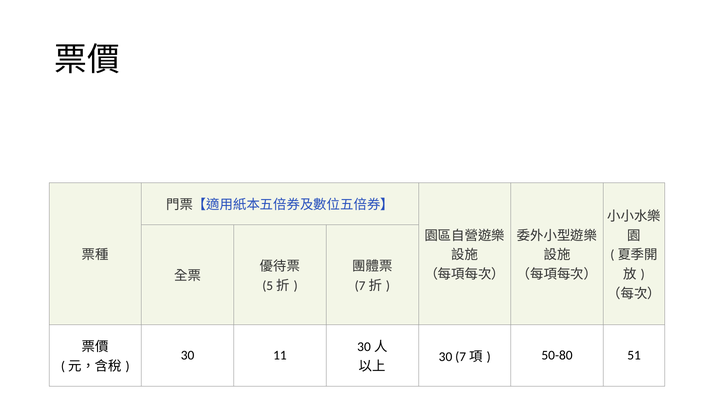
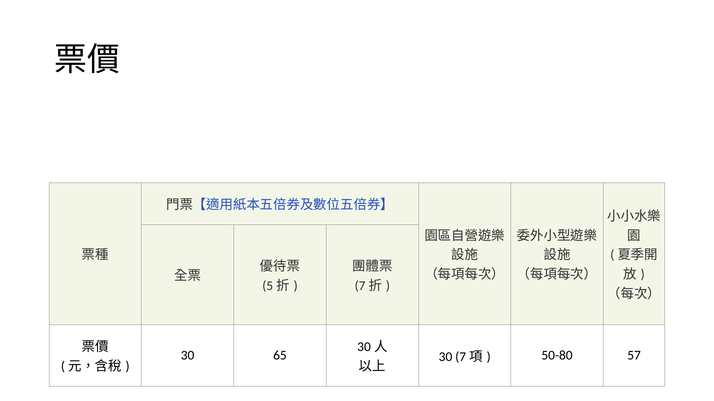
11: 11 -> 65
51: 51 -> 57
